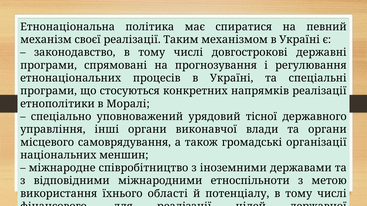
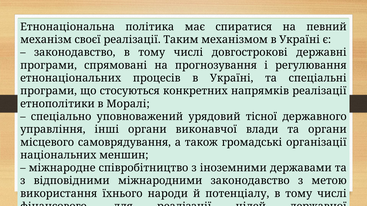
міжнародними етноспільноти: етноспільноти -> законодавство
області: області -> народи
